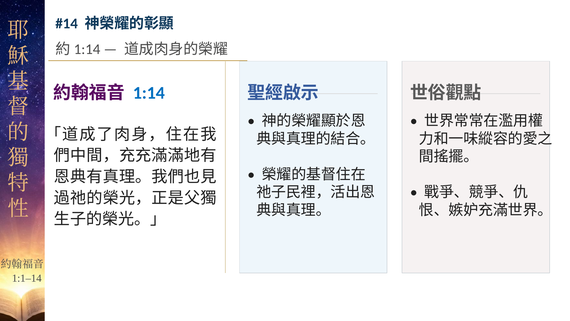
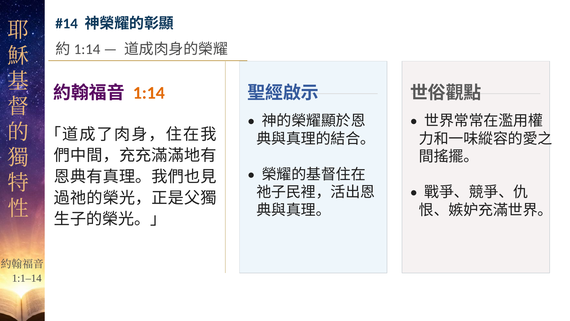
1:14 colour: blue -> orange
